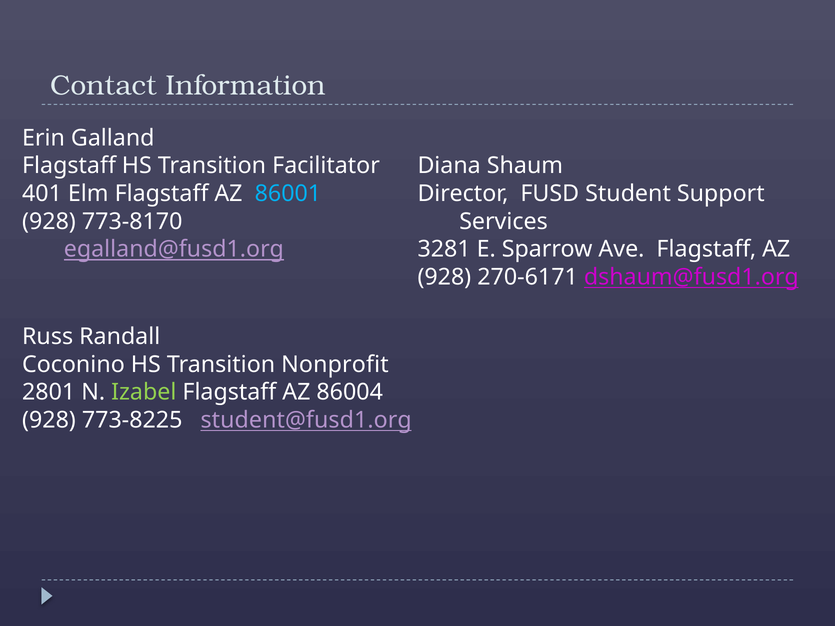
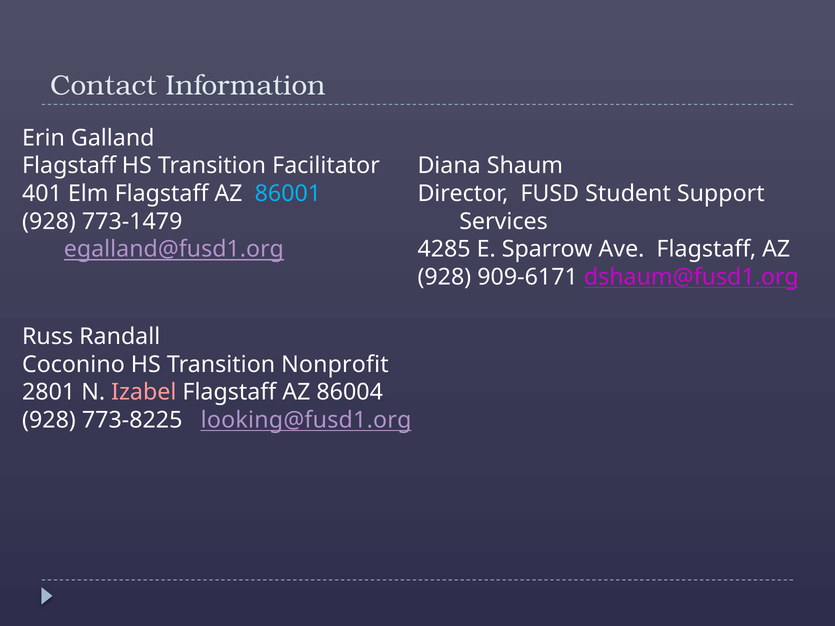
773-8170: 773-8170 -> 773-1479
3281: 3281 -> 4285
270-6171: 270-6171 -> 909-6171
Izabel colour: light green -> pink
student@fusd1.org: student@fusd1.org -> looking@fusd1.org
